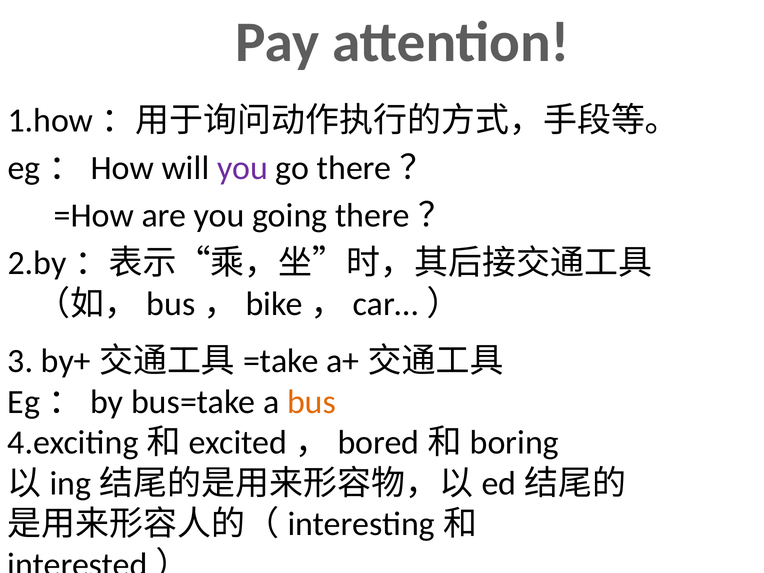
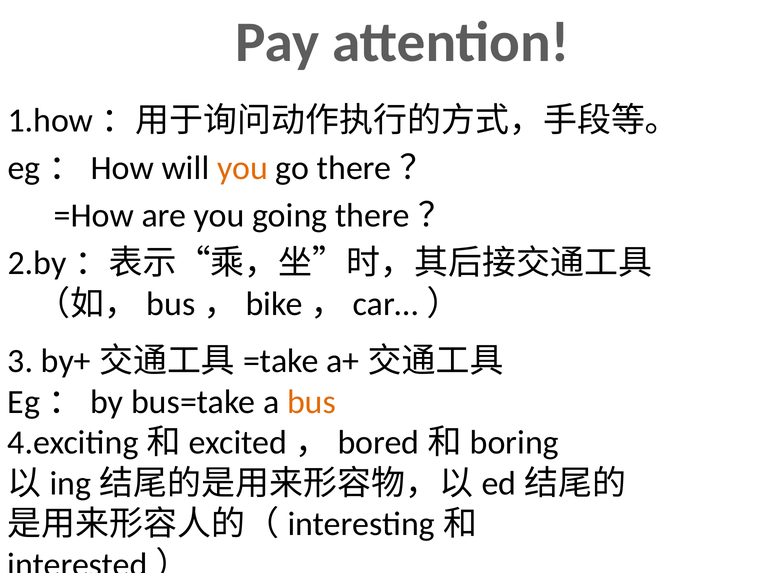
you at (242, 168) colour: purple -> orange
